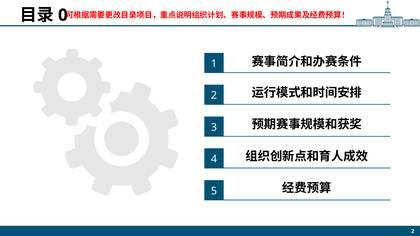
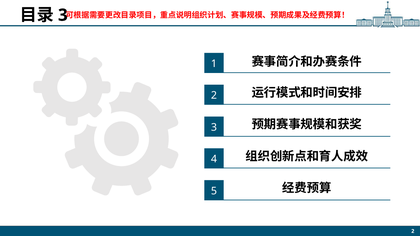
0 at (63, 15): 0 -> 3
